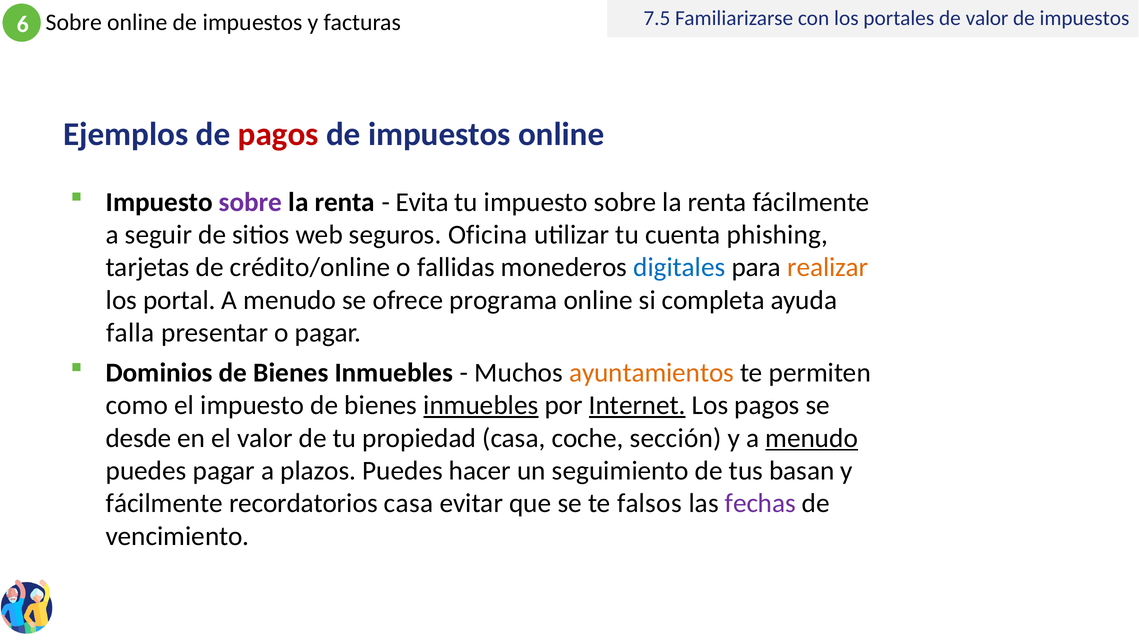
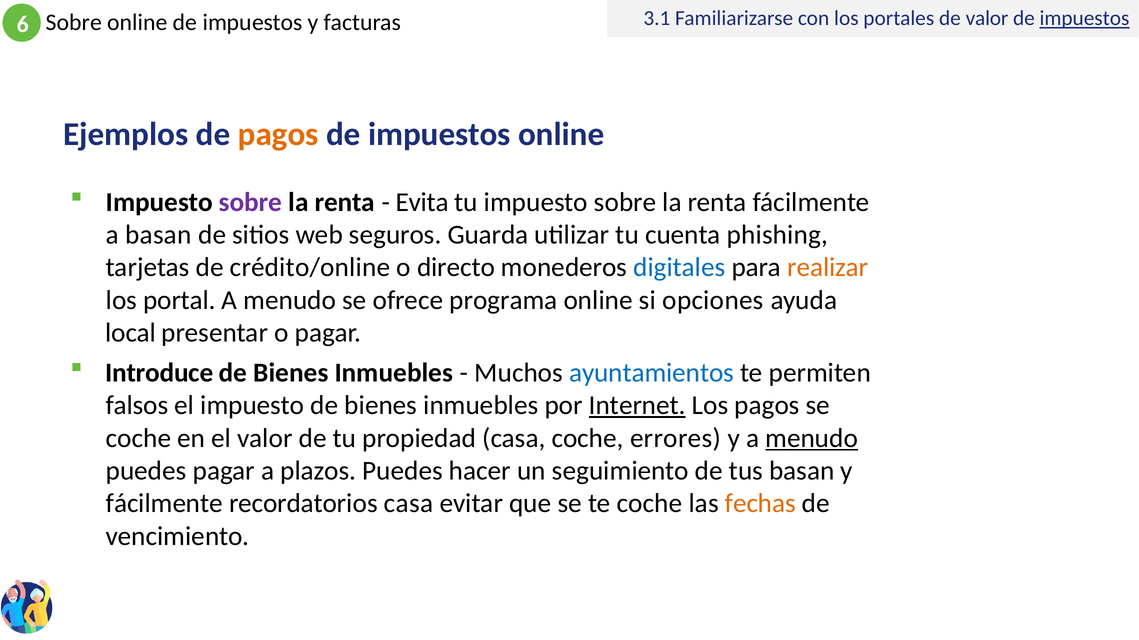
7.5: 7.5 -> 3.1
impuestos at (1084, 18) underline: none -> present
pagos at (278, 135) colour: red -> orange
a seguir: seguir -> basan
Oficina: Oficina -> Guarda
fallidas: fallidas -> directo
completa: completa -> opciones
falla: falla -> local
Dominios: Dominios -> Introduce
ayuntamientos colour: orange -> blue
como: como -> falsos
inmuebles at (481, 406) underline: present -> none
desde at (139, 439): desde -> coche
sección: sección -> errores
te falsos: falsos -> coche
fechas colour: purple -> orange
